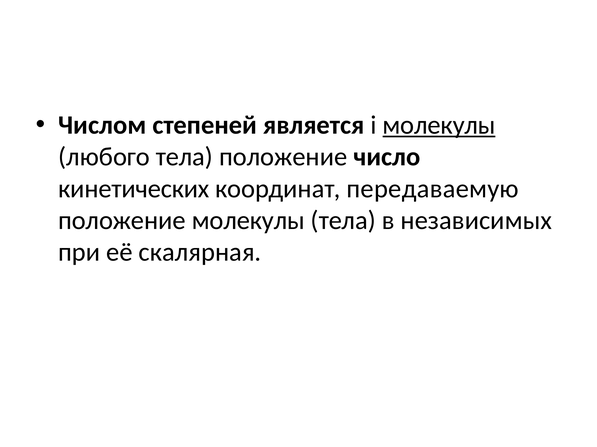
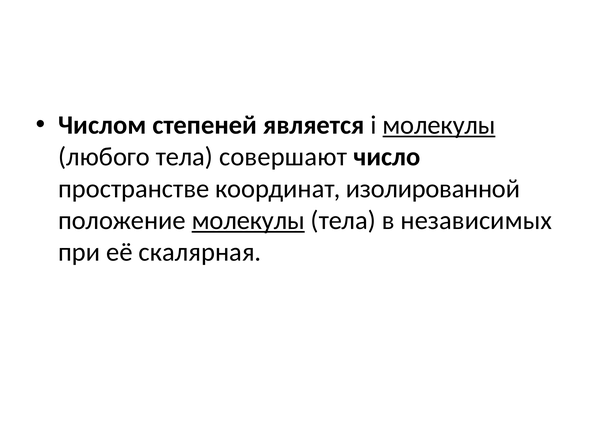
тела положение: положение -> совершают
кинетических: кинетических -> пространстве
передаваемую: передаваемую -> изолированной
молекулы at (248, 221) underline: none -> present
